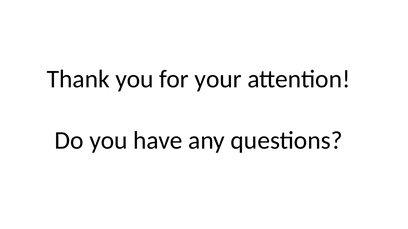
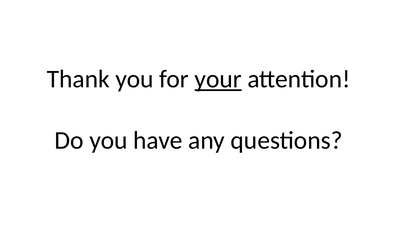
your underline: none -> present
